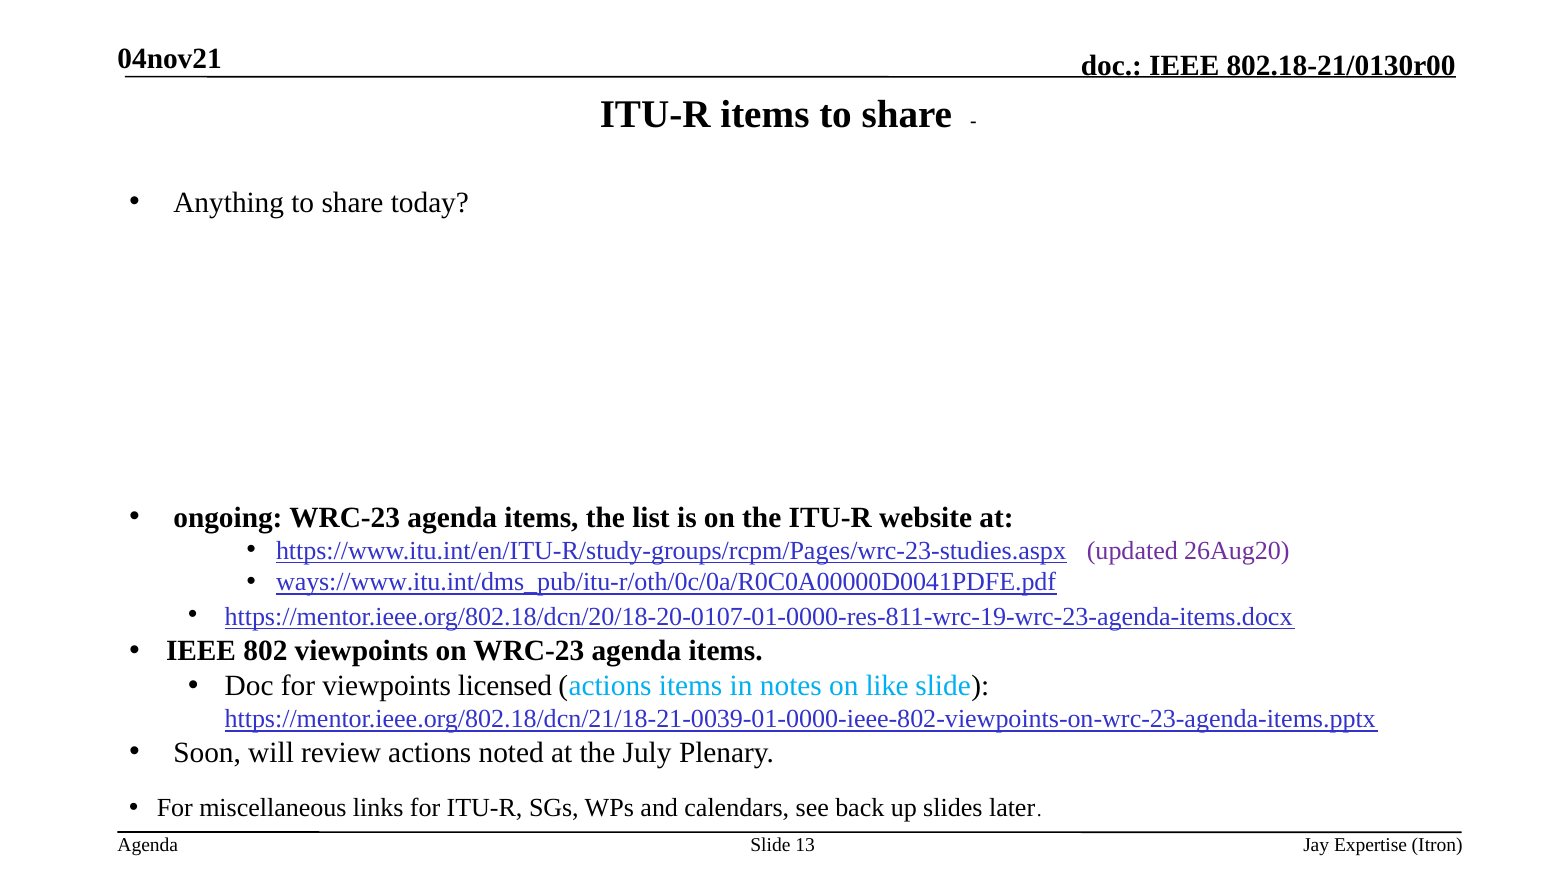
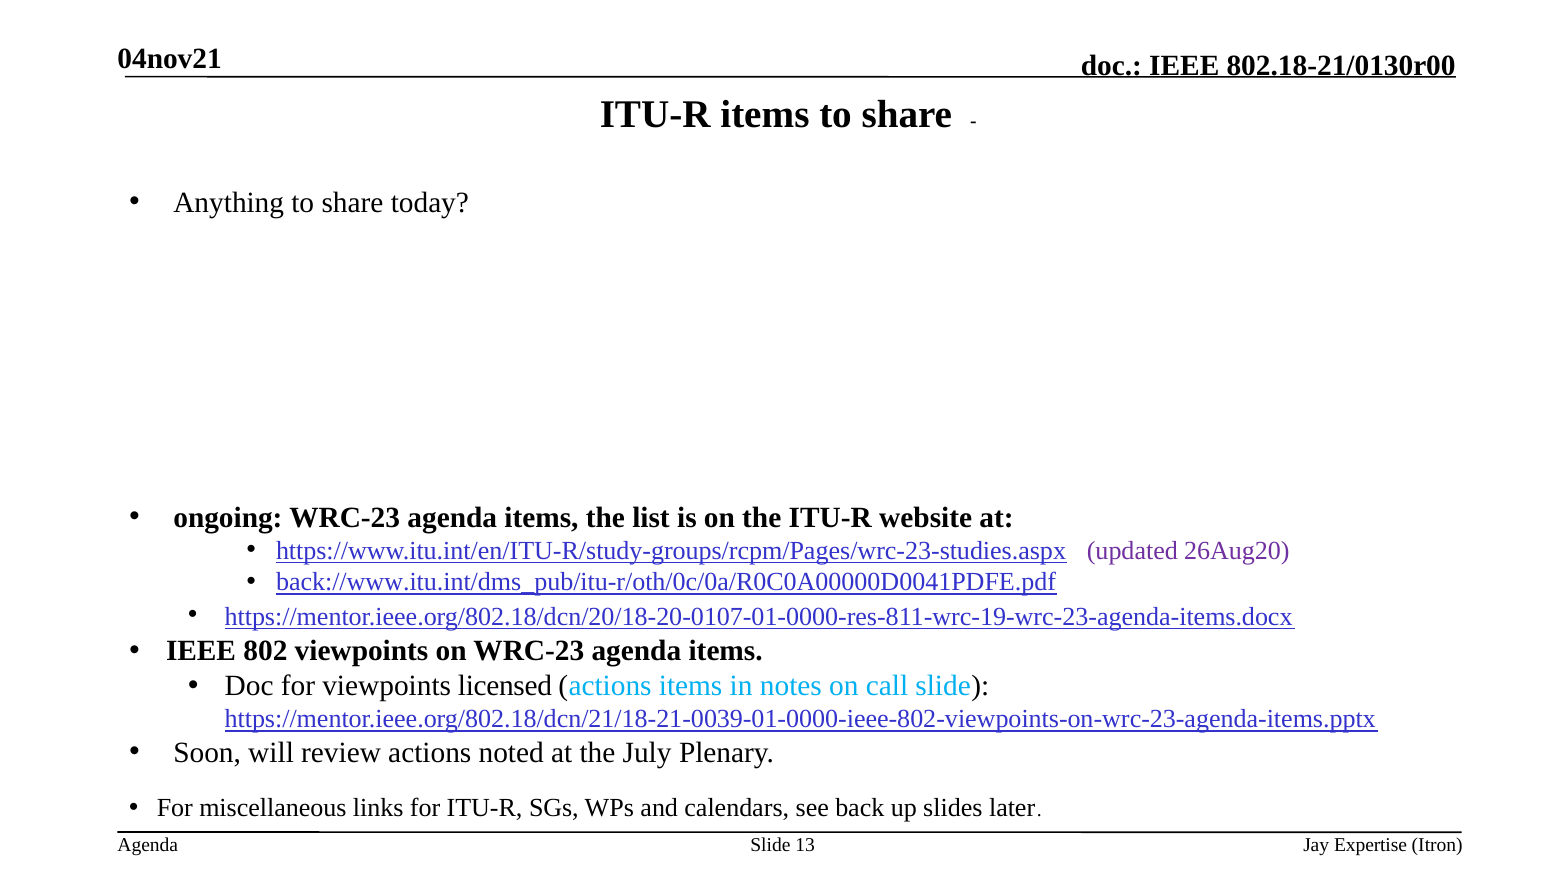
ways://www.itu.int/dms_pub/itu-r/oth/0c/0a/R0C0A00000D0041PDFE.pdf: ways://www.itu.int/dms_pub/itu-r/oth/0c/0a/R0C0A00000D0041PDFE.pdf -> back://www.itu.int/dms_pub/itu-r/oth/0c/0a/R0C0A00000D0041PDFE.pdf
like: like -> call
